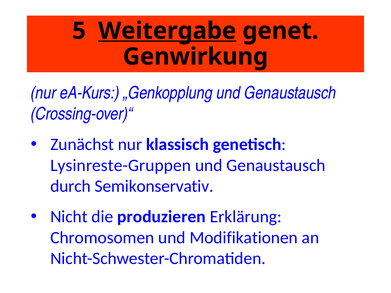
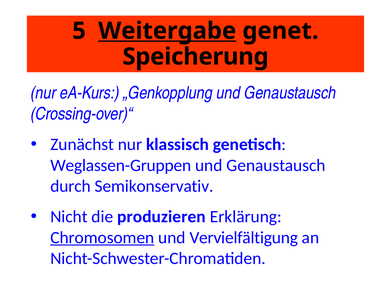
Genwirkung: Genwirkung -> Speicherung
Lysinreste-Gruppen: Lysinreste-Gruppen -> Weglassen-Gruppen
Chromosomen underline: none -> present
Modifikationen: Modifikationen -> Vervielfältigung
